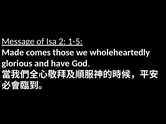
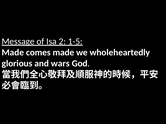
comes those: those -> made
have: have -> wars
